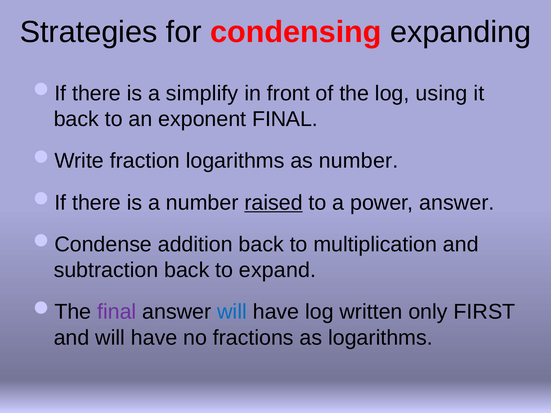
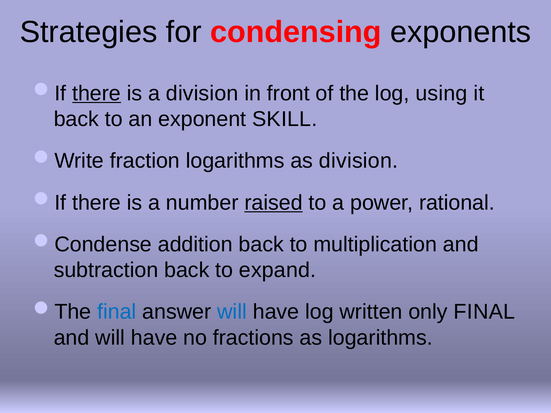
expanding: expanding -> exponents
there at (97, 93) underline: none -> present
a simplify: simplify -> division
exponent FINAL: FINAL -> SKILL
as number: number -> division
power answer: answer -> rational
final at (117, 312) colour: purple -> blue
only FIRST: FIRST -> FINAL
